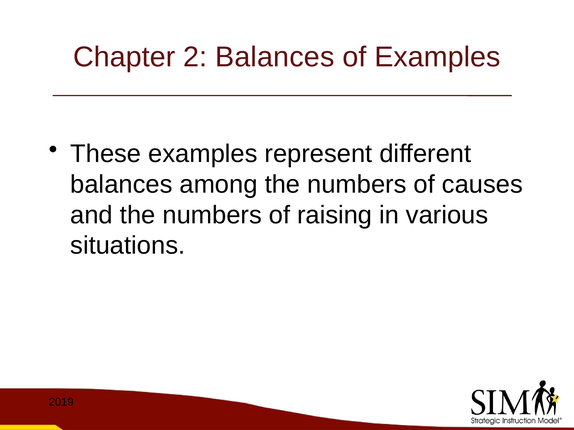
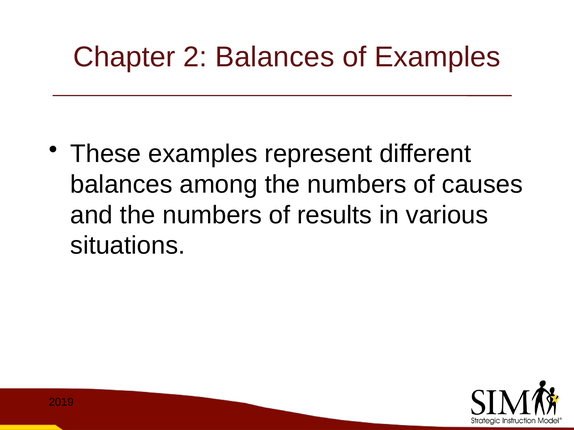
raising: raising -> results
